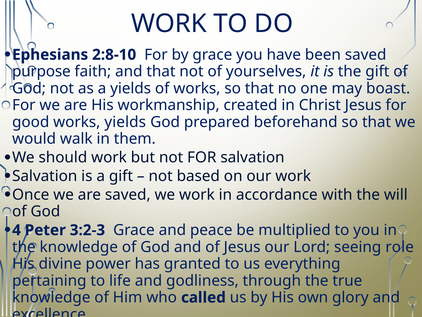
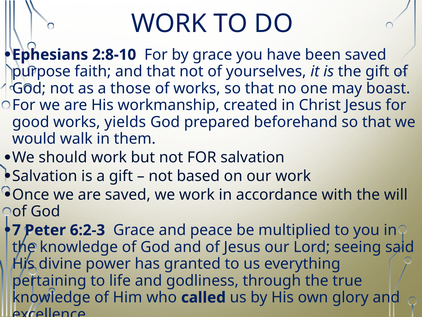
a yields: yields -> those
4: 4 -> 7
3:2-3: 3:2-3 -> 6:2-3
role: role -> said
